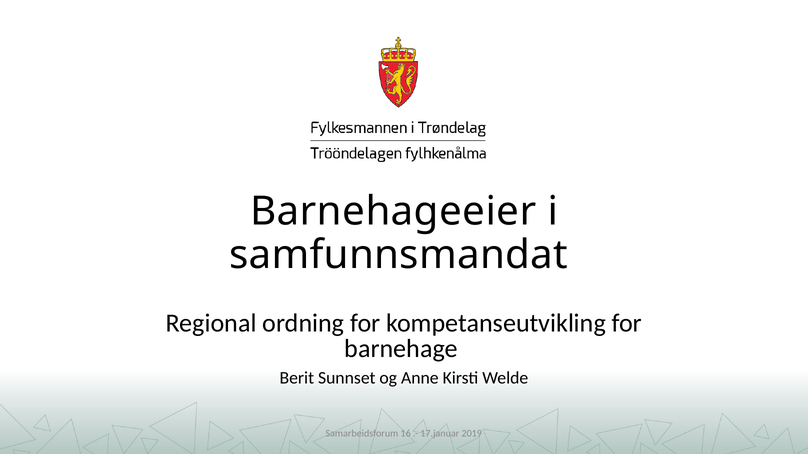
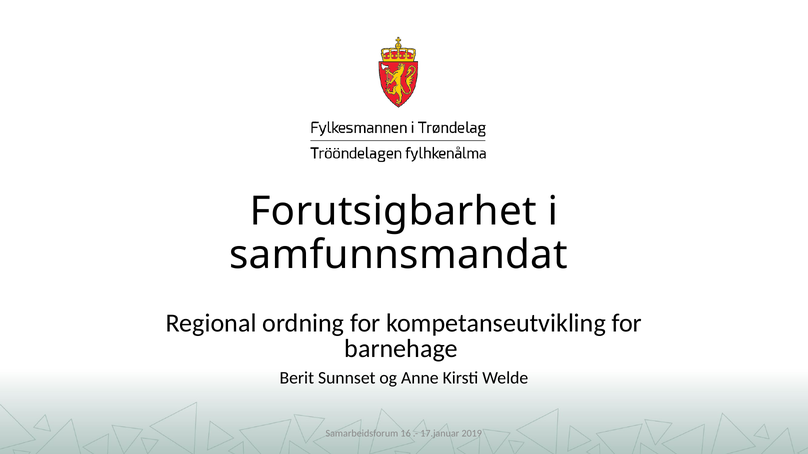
Barnehageeier: Barnehageeier -> Forutsigbarhet
